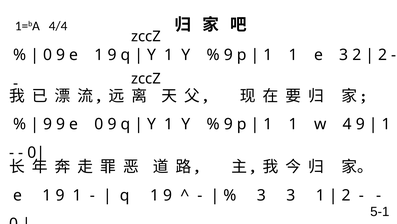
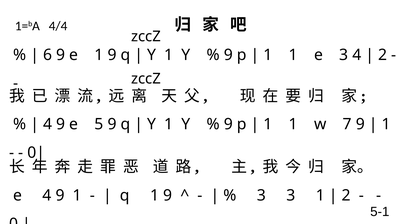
0 at (48, 55): 0 -> 6
3 2: 2 -> 4
9 at (48, 124): 9 -> 4
e 0: 0 -> 5
4: 4 -> 7
1 at (47, 195): 1 -> 4
